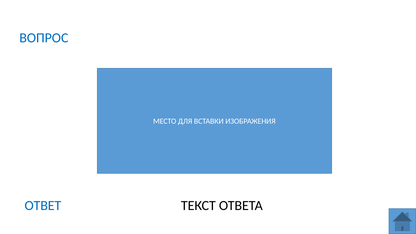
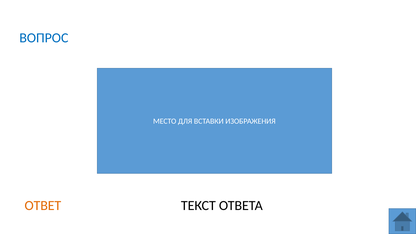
ОТВЕТ colour: blue -> orange
